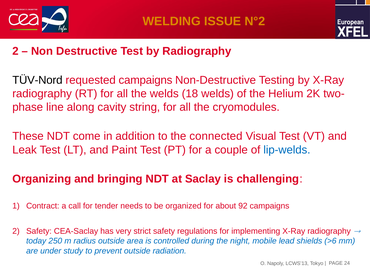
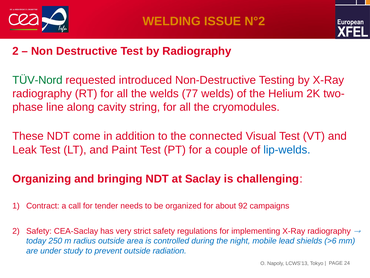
TÜV-Nord colour: black -> green
requested campaigns: campaigns -> introduced
18: 18 -> 77
